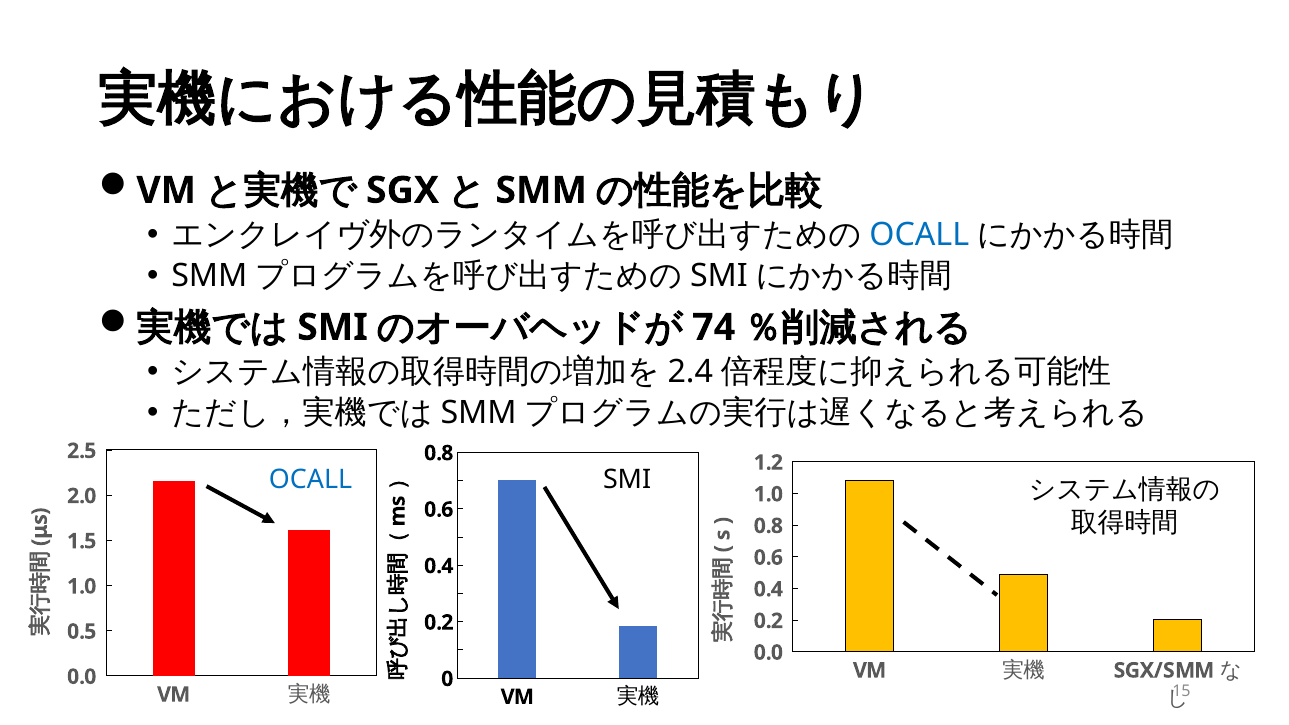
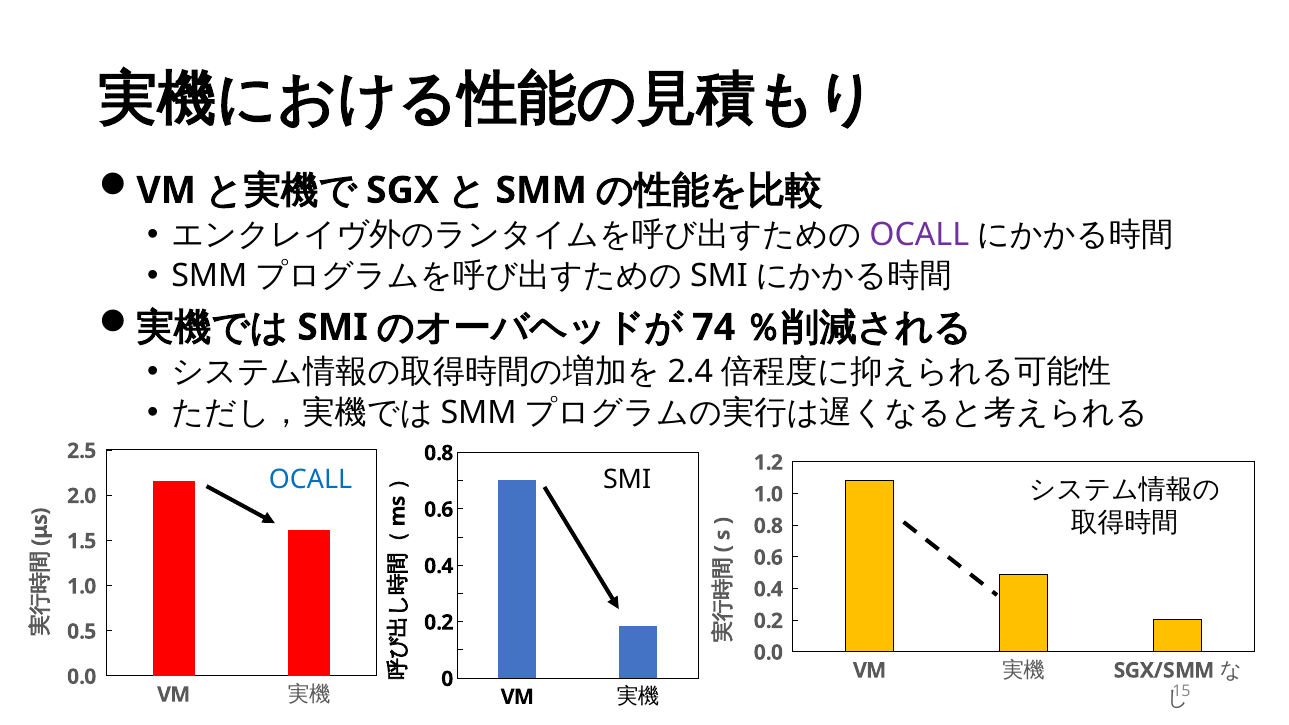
OCALL at (919, 235) colour: blue -> purple
